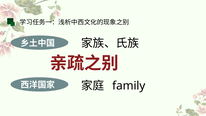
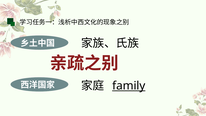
family underline: none -> present
